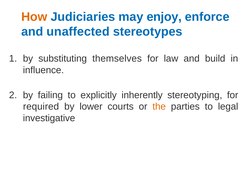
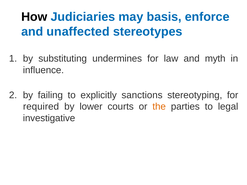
How colour: orange -> black
enjoy: enjoy -> basis
themselves: themselves -> undermines
build: build -> myth
inherently: inherently -> sanctions
